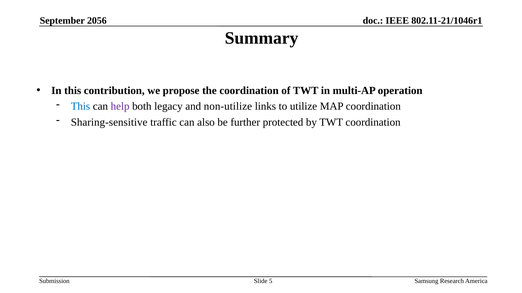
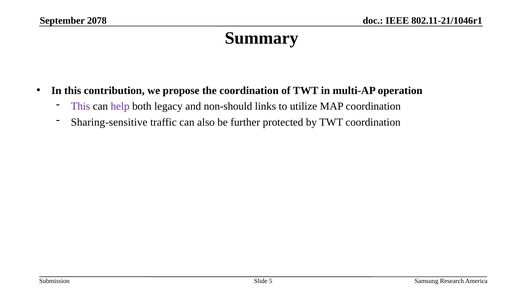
2056: 2056 -> 2078
This at (80, 107) colour: blue -> purple
non-utilize: non-utilize -> non-should
